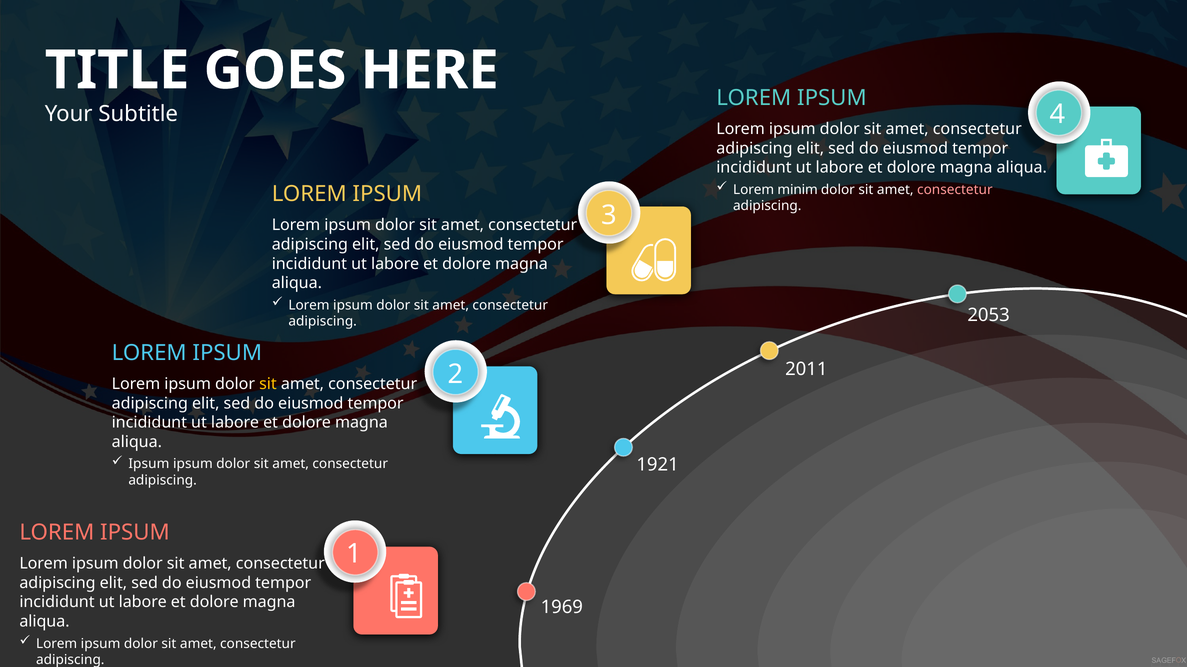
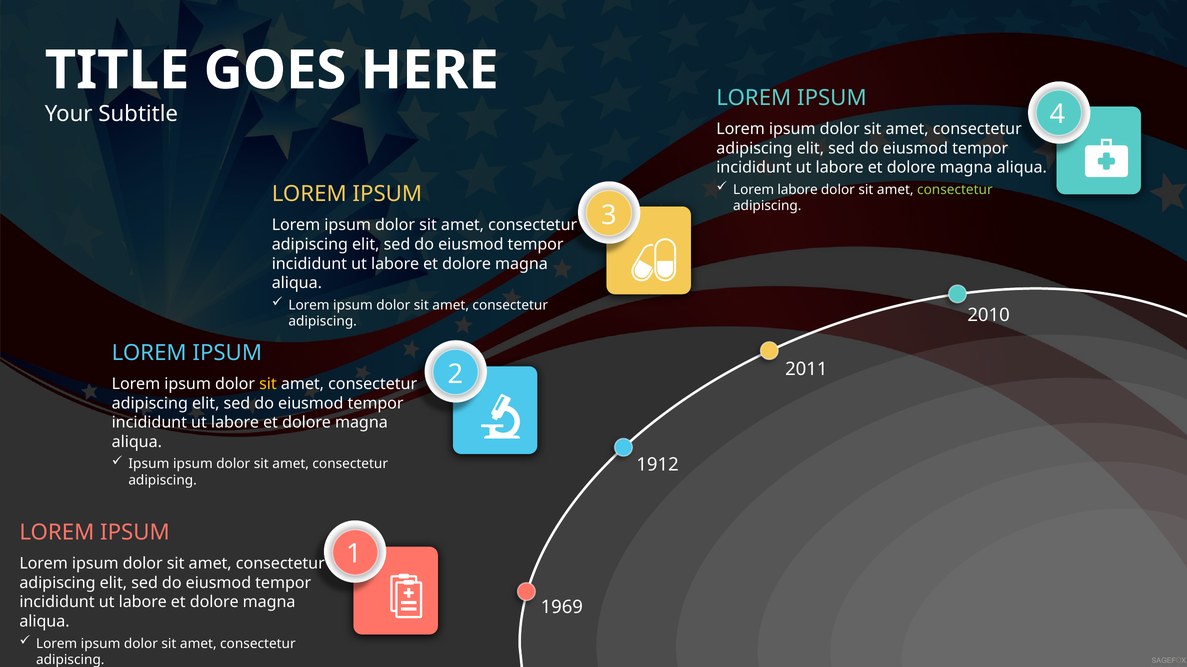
Lorem minim: minim -> labore
consectetur at (955, 190) colour: pink -> light green
2053: 2053 -> 2010
1921: 1921 -> 1912
